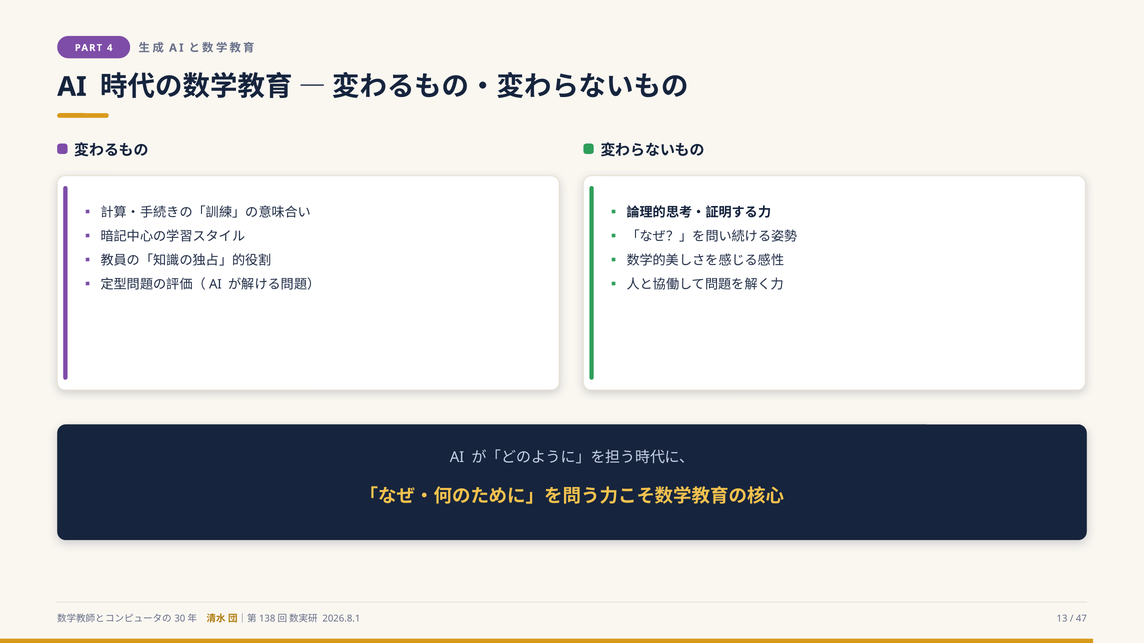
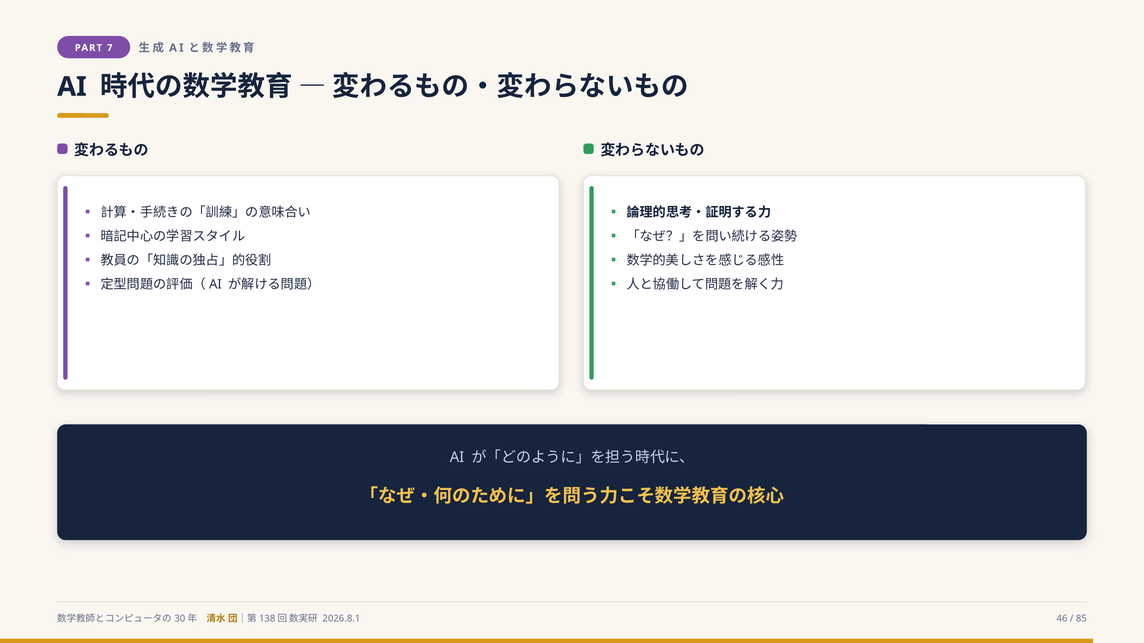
4: 4 -> 7
13: 13 -> 46
47: 47 -> 85
